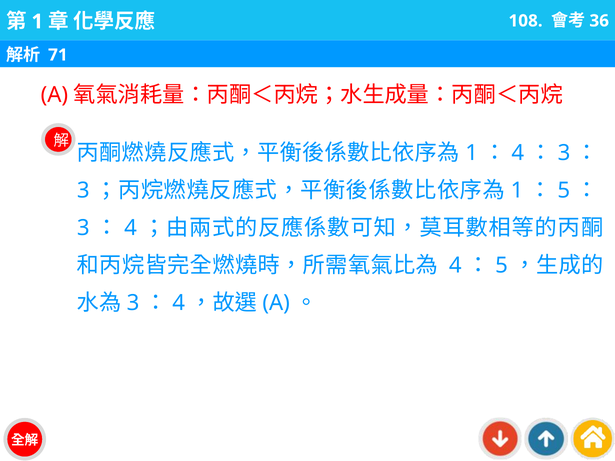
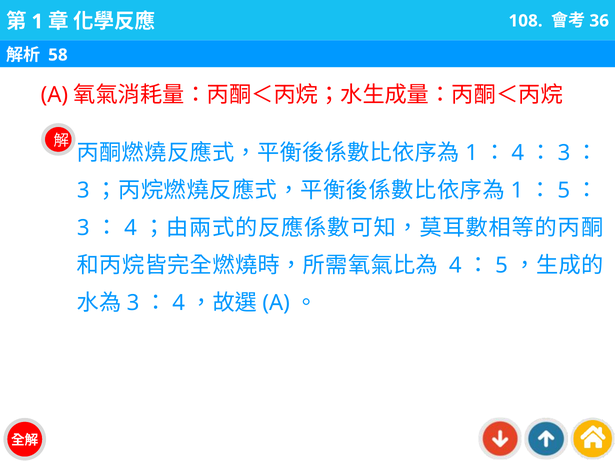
71: 71 -> 58
